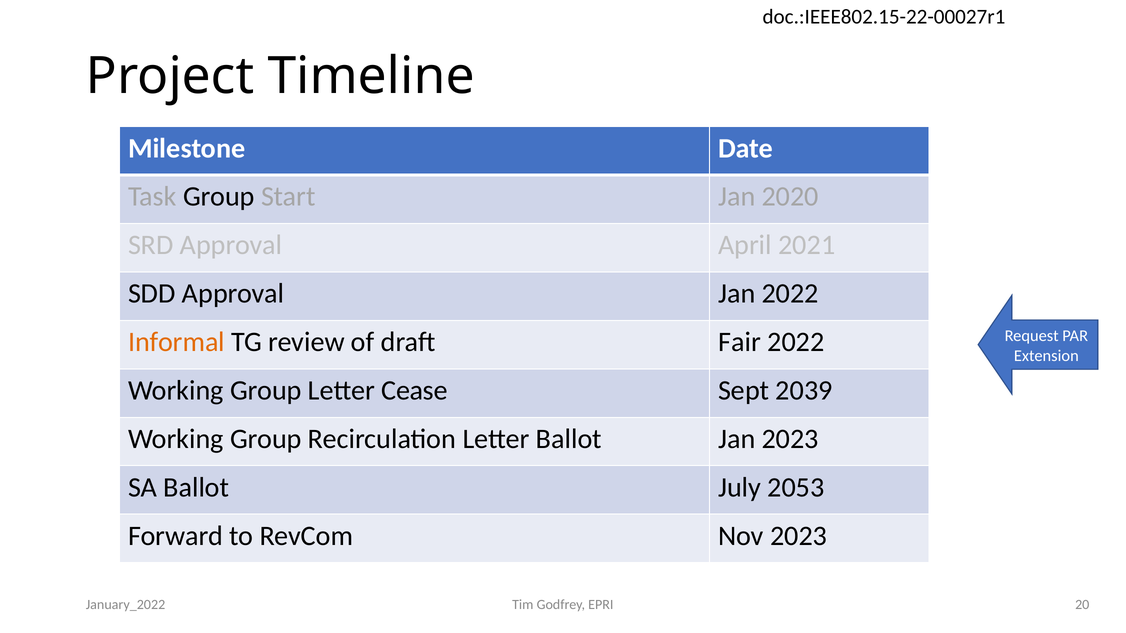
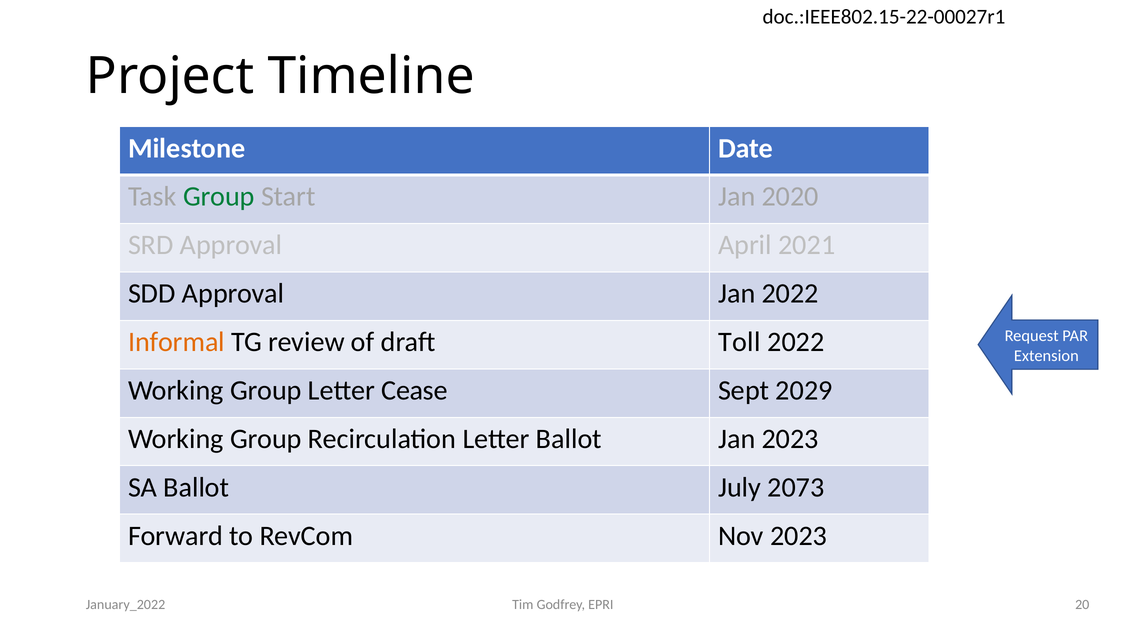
Group at (219, 197) colour: black -> green
Fair: Fair -> Toll
2039: 2039 -> 2029
2053: 2053 -> 2073
